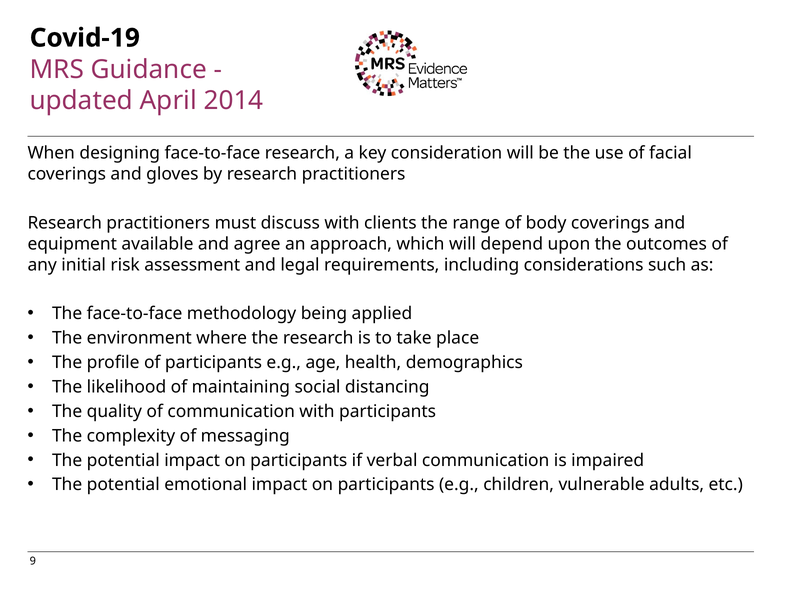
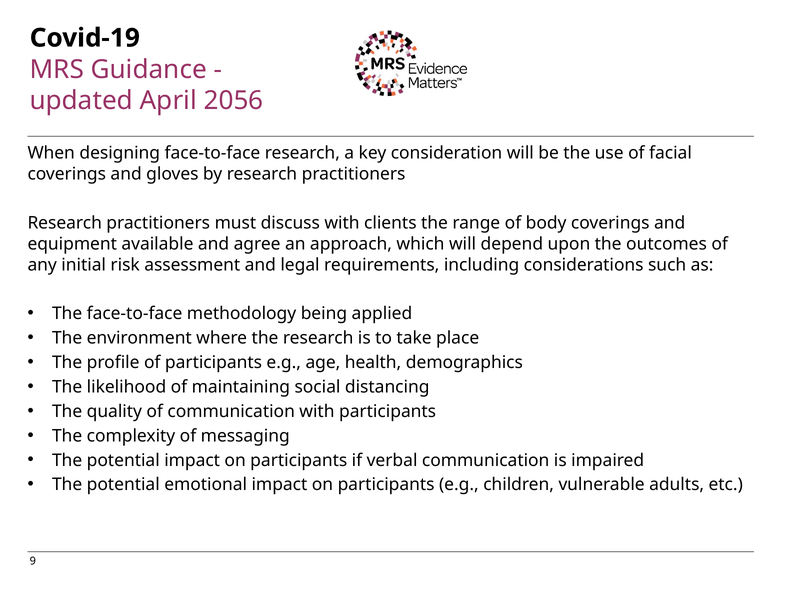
2014: 2014 -> 2056
